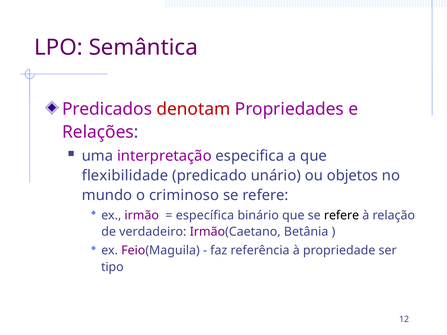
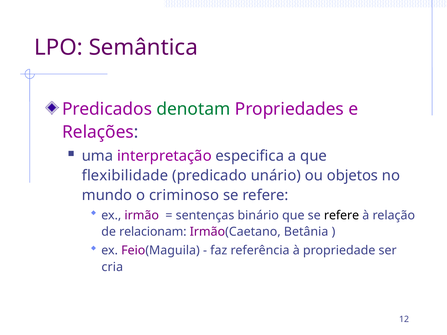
denotam colour: red -> green
específica: específica -> sentenças
verdadeiro: verdadeiro -> relacionam
tipo: tipo -> cria
